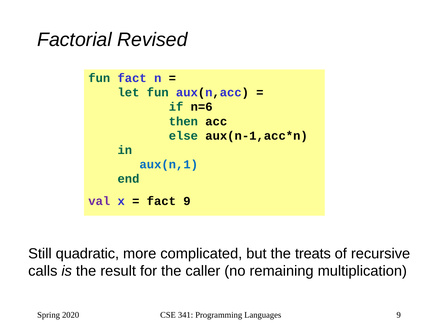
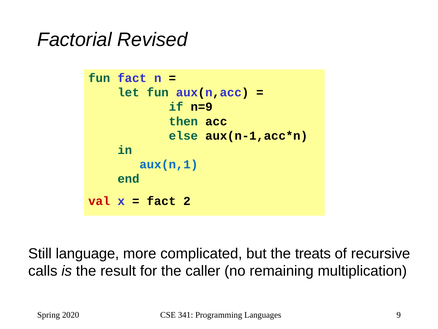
n=6: n=6 -> n=9
val colour: purple -> red
fact 9: 9 -> 2
quadratic: quadratic -> language
